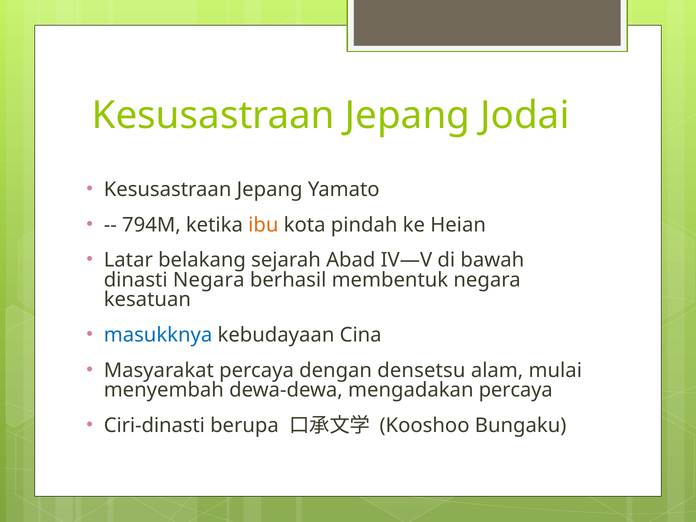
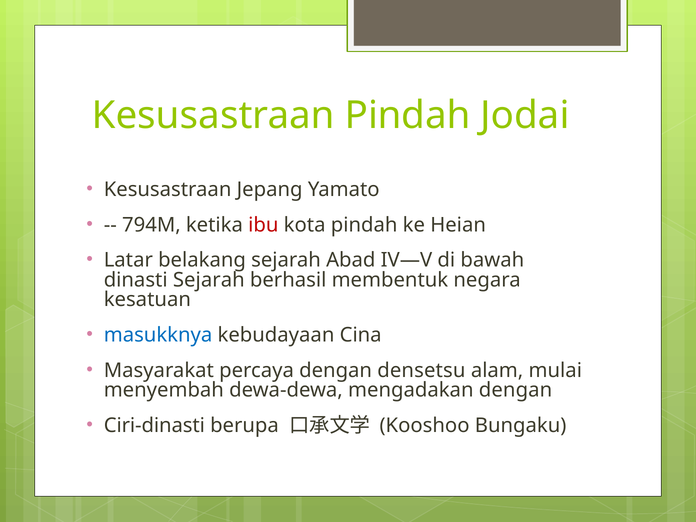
Jepang at (408, 116): Jepang -> Pindah
ibu colour: orange -> red
dinasti Negara: Negara -> Sejarah
mengadakan percaya: percaya -> dengan
